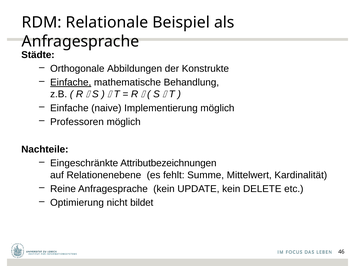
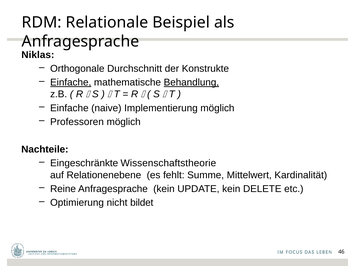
Städte: Städte -> Niklas
Abbildungen: Abbildungen -> Durchschnitt
Behandlung underline: none -> present
Attributbezeichnungen: Attributbezeichnungen -> Wissenschaftstheorie
